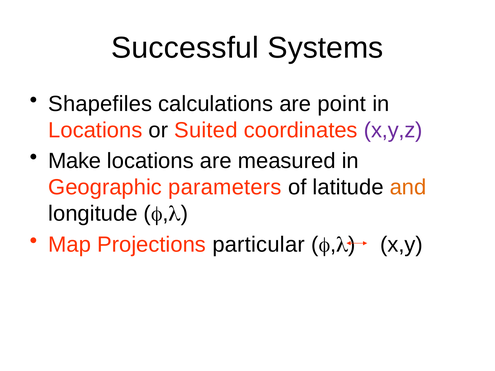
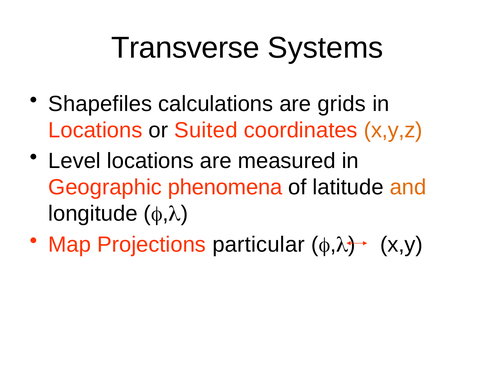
Successful: Successful -> Transverse
point: point -> grids
x,y,z colour: purple -> orange
Make: Make -> Level
parameters: parameters -> phenomena
